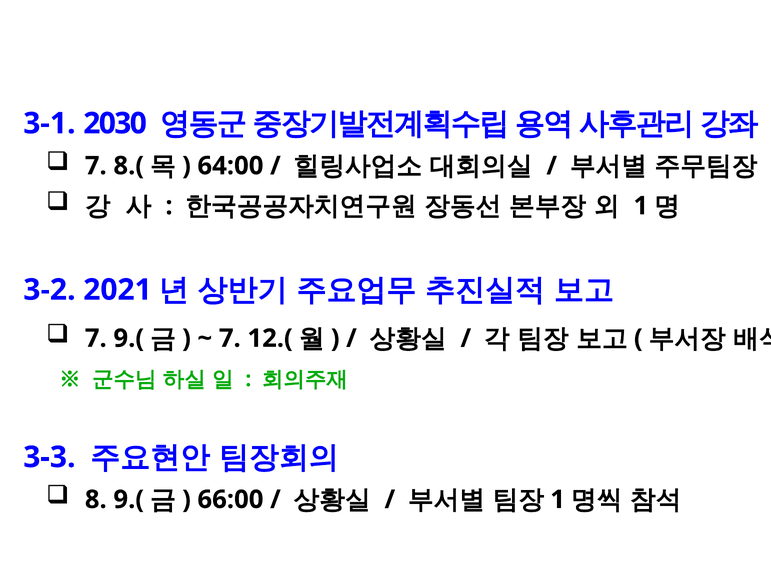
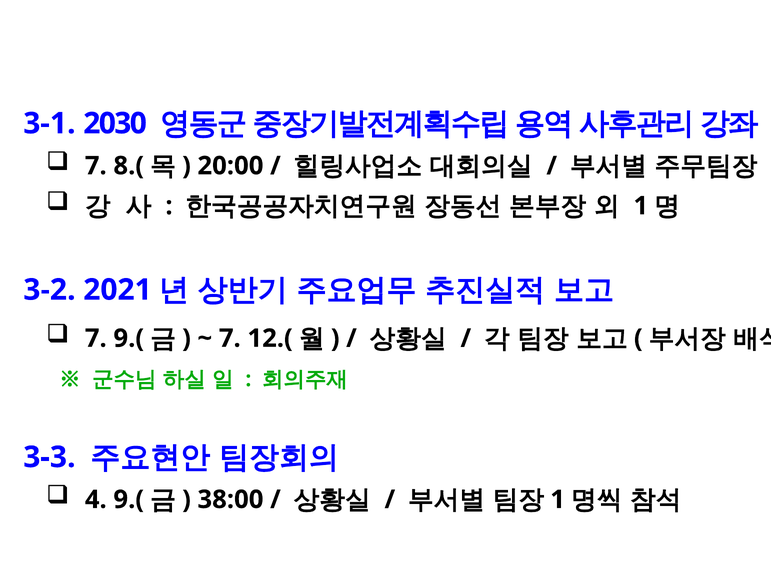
64:00: 64:00 -> 20:00
8: 8 -> 4
66:00: 66:00 -> 38:00
